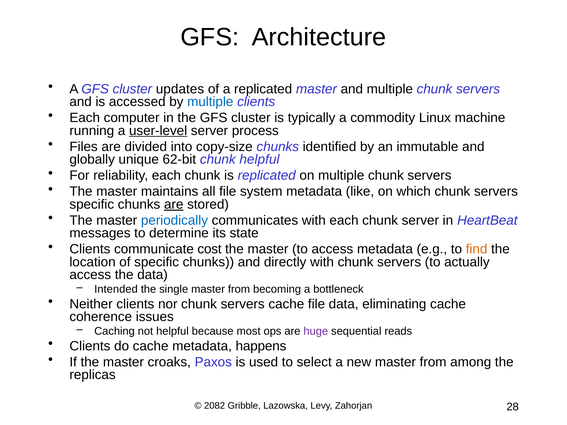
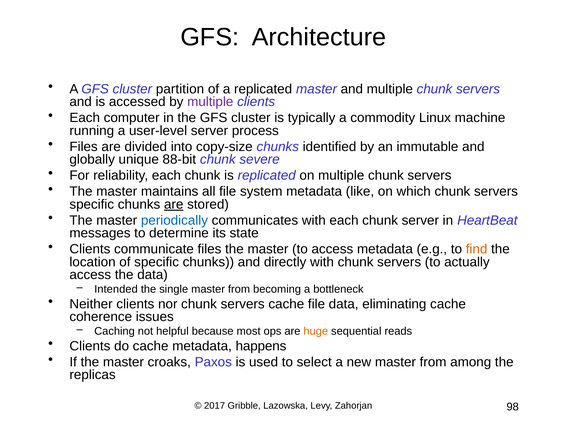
updates: updates -> partition
multiple at (210, 102) colour: blue -> purple
user-level underline: present -> none
62-bit: 62-bit -> 88-bit
chunk helpful: helpful -> severe
communicate cost: cost -> files
huge colour: purple -> orange
2082: 2082 -> 2017
28: 28 -> 98
